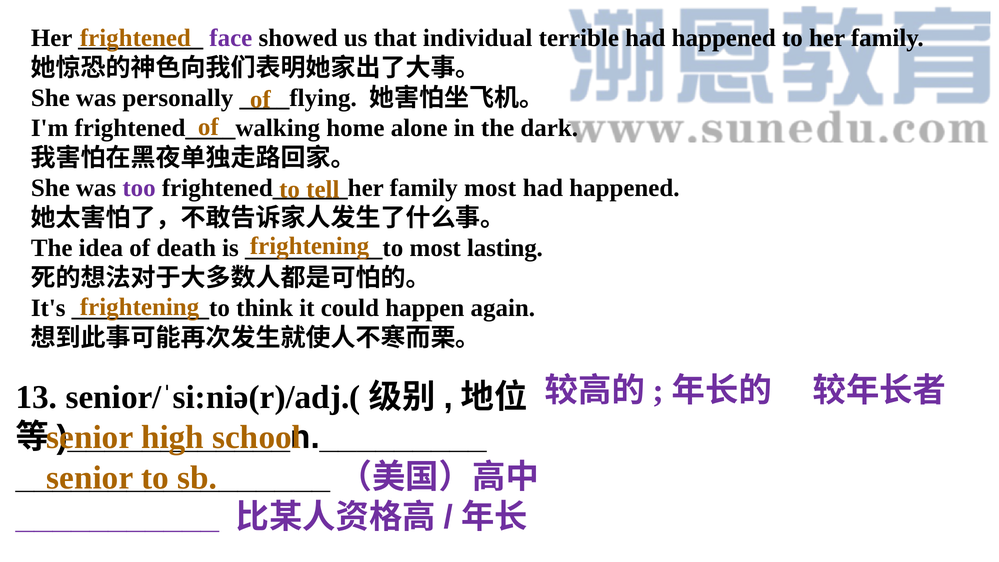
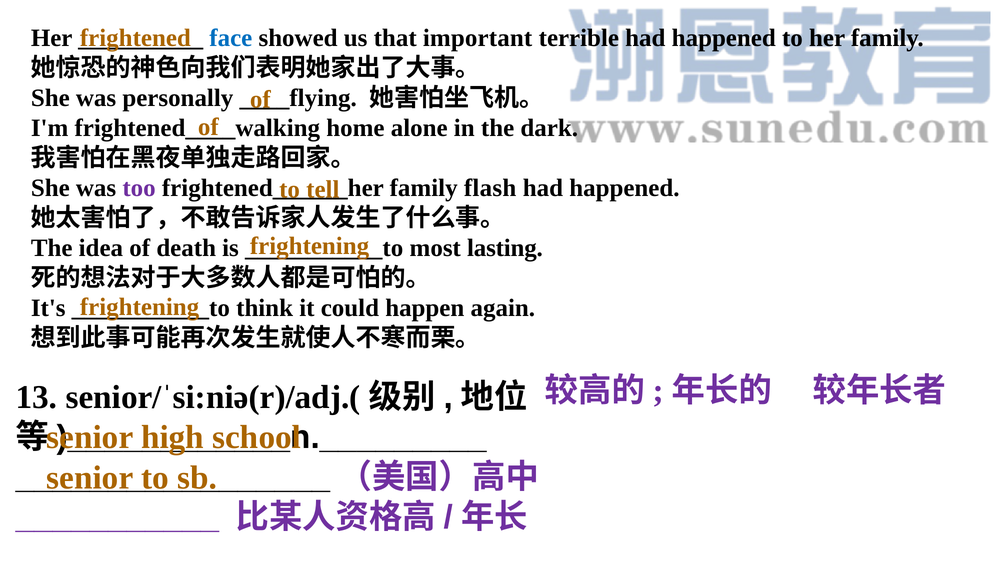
face colour: purple -> blue
individual: individual -> important
family most: most -> flash
